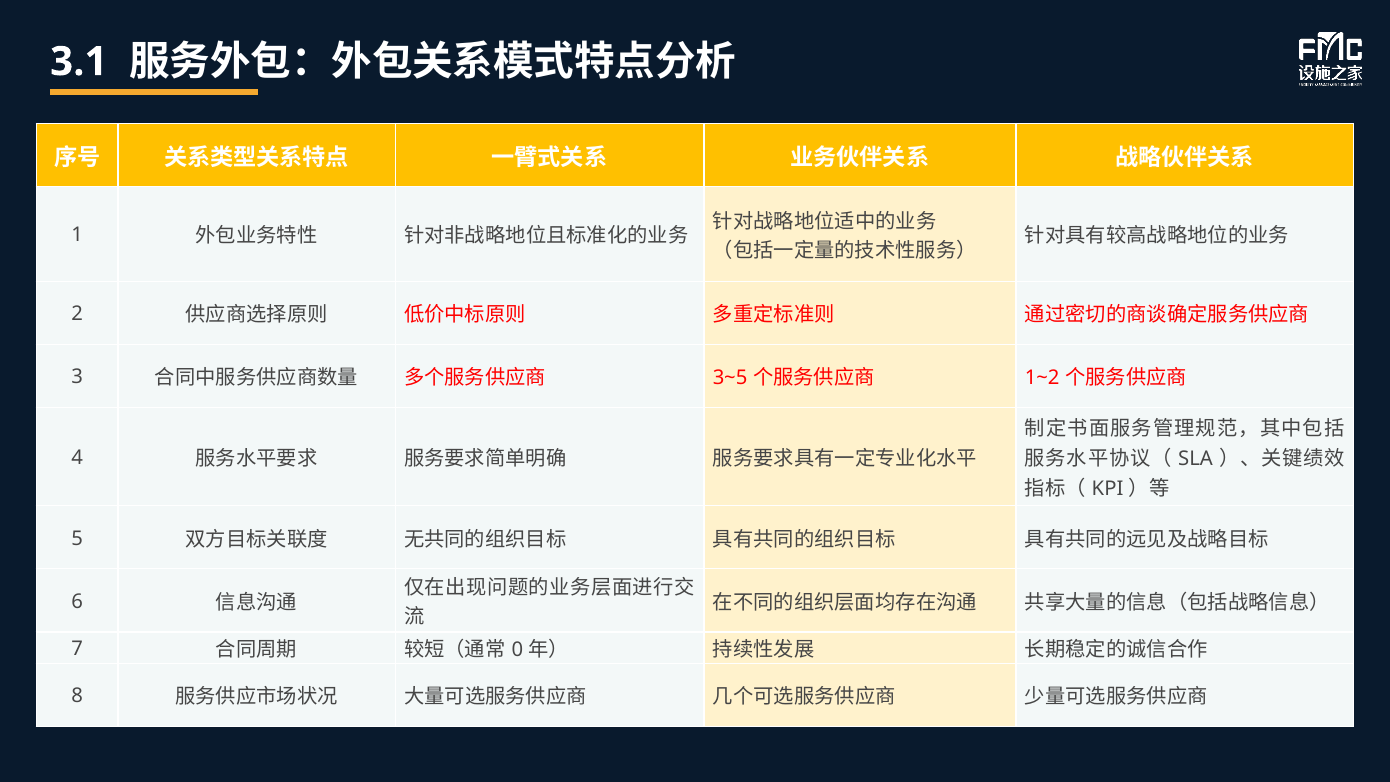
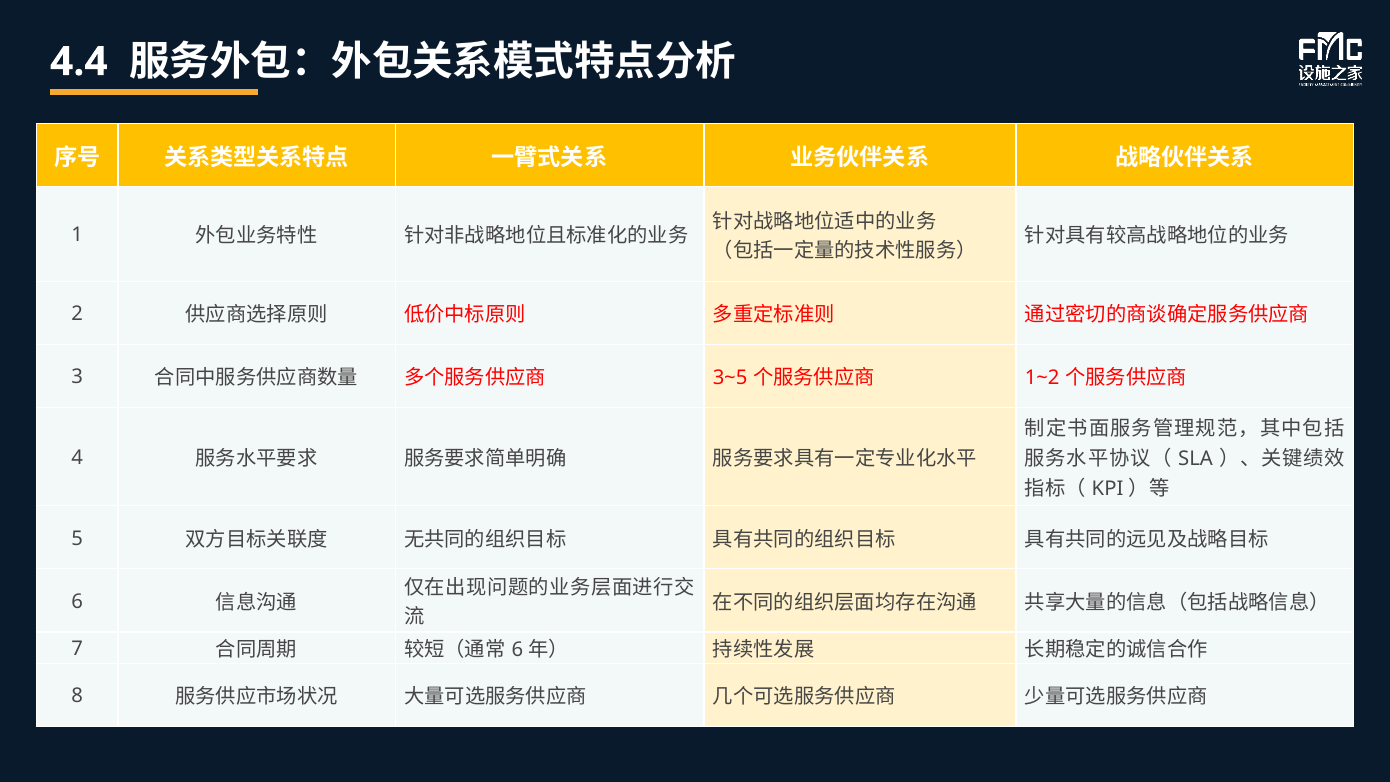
3.1: 3.1 -> 4.4
0 at (517, 650): 0 -> 6
